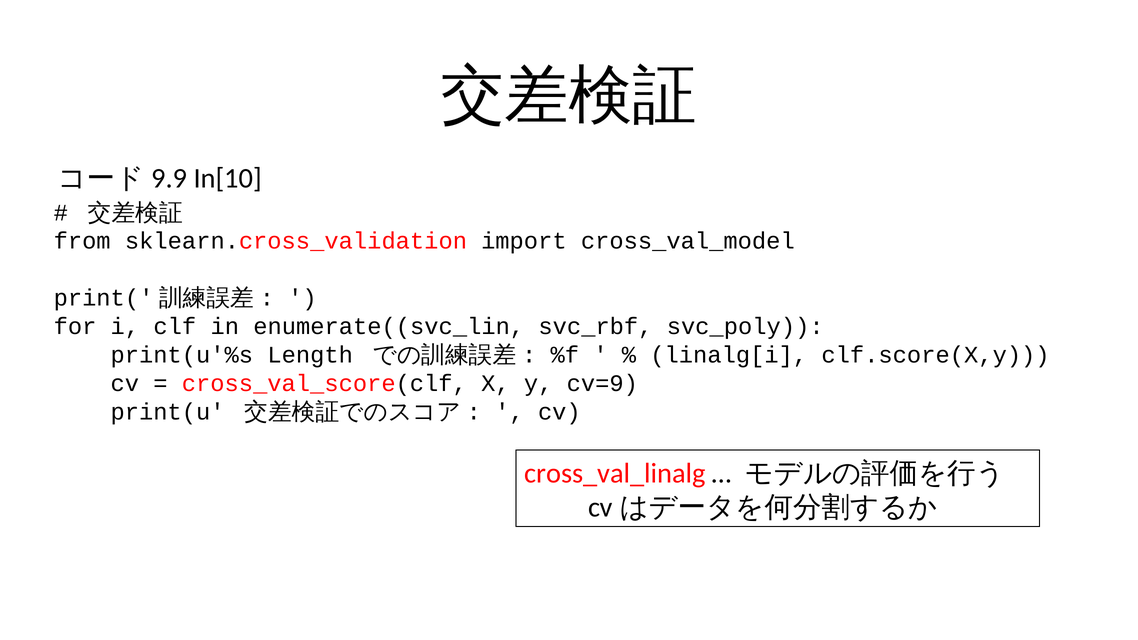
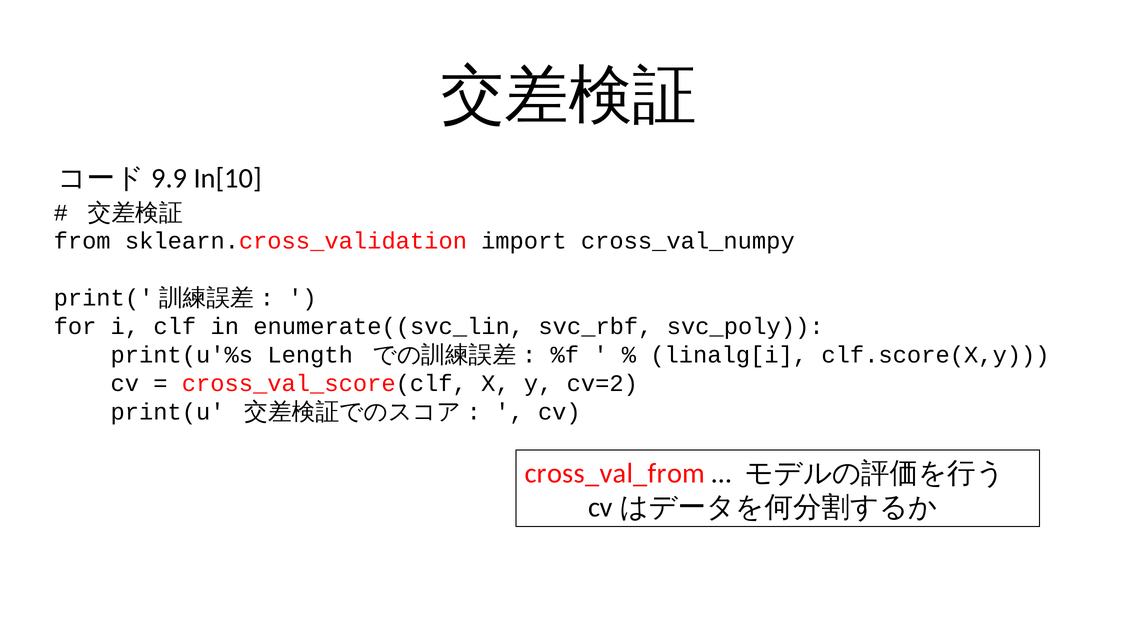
cross_val_model: cross_val_model -> cross_val_numpy
cv=9: cv=9 -> cv=2
cross_val_linalg: cross_val_linalg -> cross_val_from
